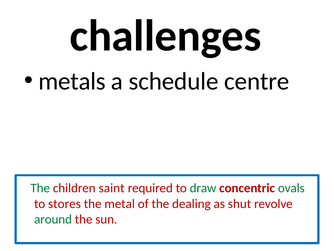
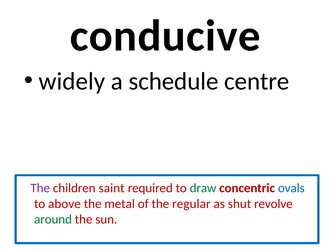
challenges: challenges -> conducive
metals: metals -> widely
The at (40, 188) colour: green -> purple
ovals colour: green -> blue
stores: stores -> above
dealing: dealing -> regular
